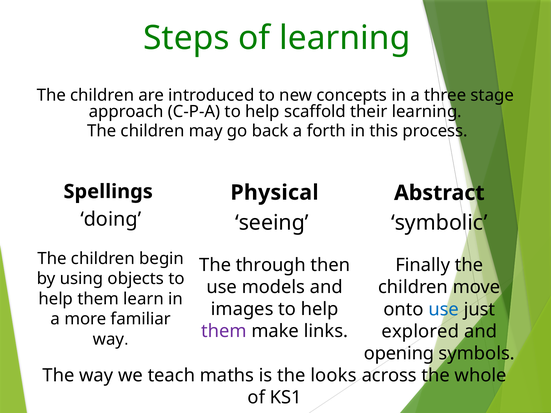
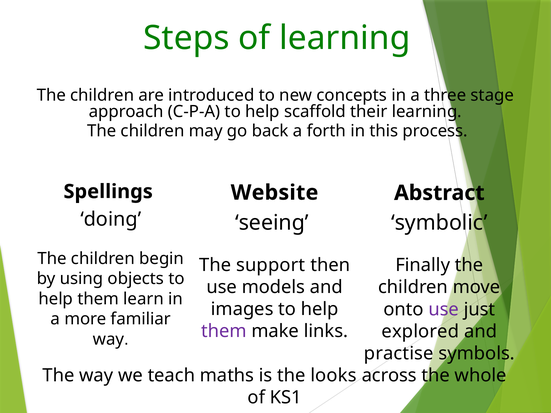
Physical: Physical -> Website
through: through -> support
use at (444, 309) colour: blue -> purple
opening: opening -> practise
